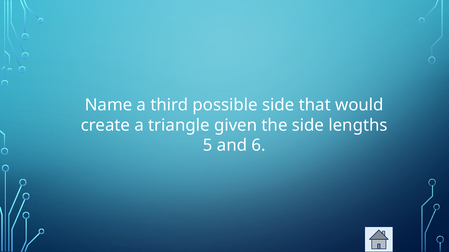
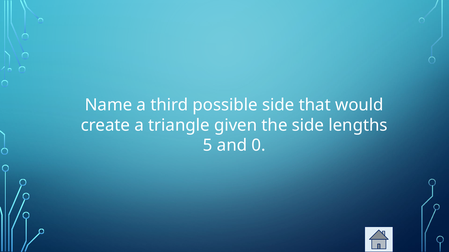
6: 6 -> 0
